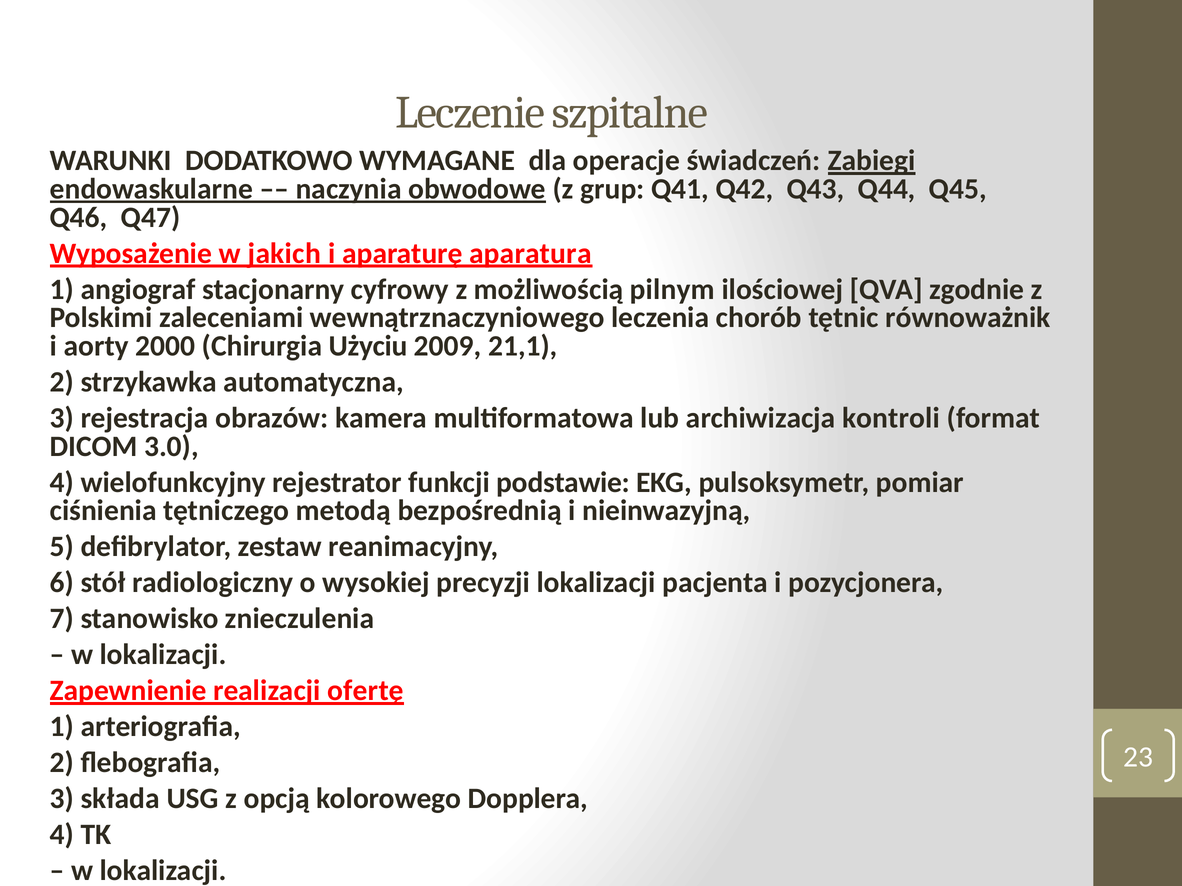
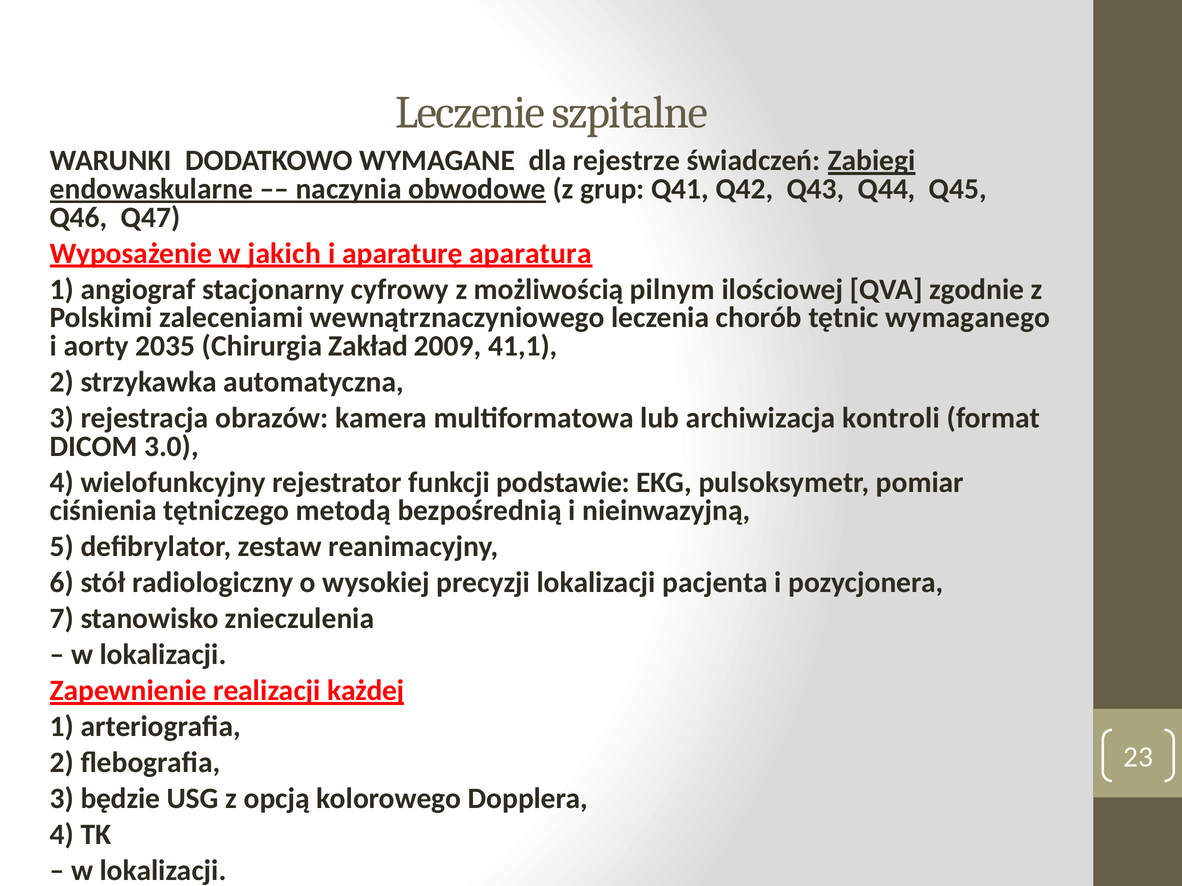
operacje: operacje -> rejestrze
równoważnik: równoważnik -> wymaganego
2000: 2000 -> 2035
Użyciu: Użyciu -> Zakład
21,1: 21,1 -> 41,1
ofertę: ofertę -> każdej
składa: składa -> będzie
